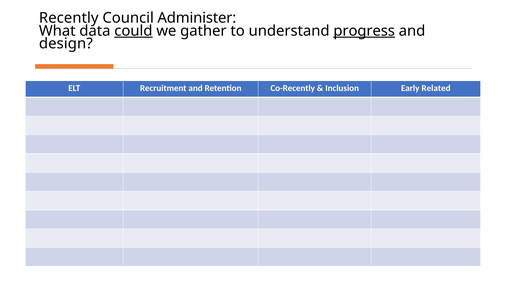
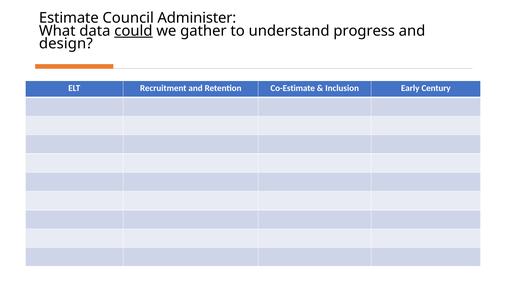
Recently: Recently -> Estimate
progress underline: present -> none
Co-Recently: Co-Recently -> Co-Estimate
Related: Related -> Century
